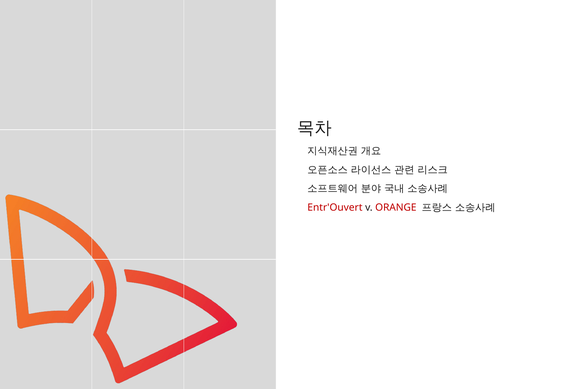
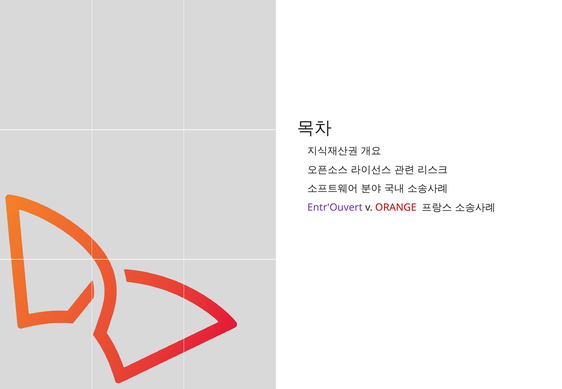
Entr'Ouvert colour: red -> purple
